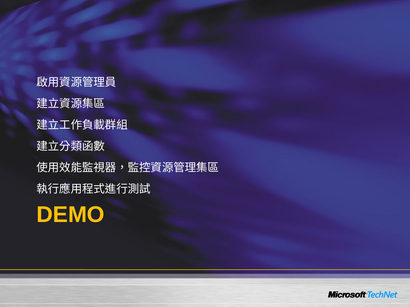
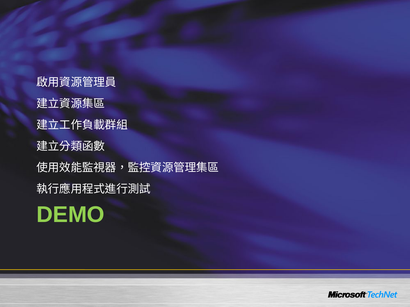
DEMO colour: yellow -> light green
